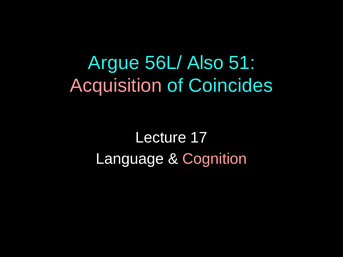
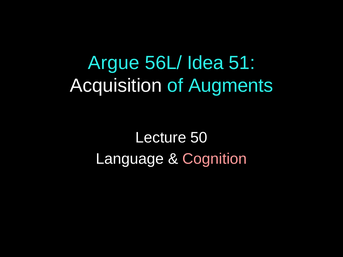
Also: Also -> Idea
Acquisition colour: pink -> white
Coincides: Coincides -> Augments
17: 17 -> 50
